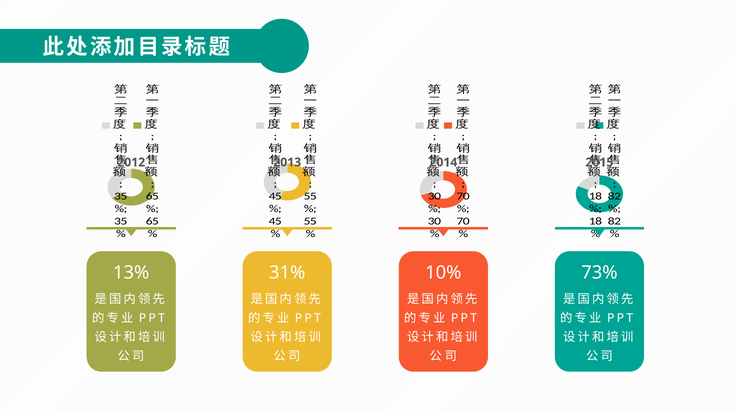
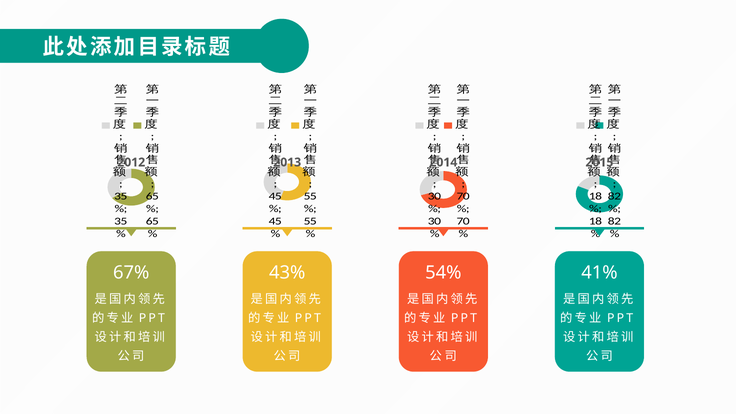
13%: 13% -> 67%
31%: 31% -> 43%
10%: 10% -> 54%
73%: 73% -> 41%
